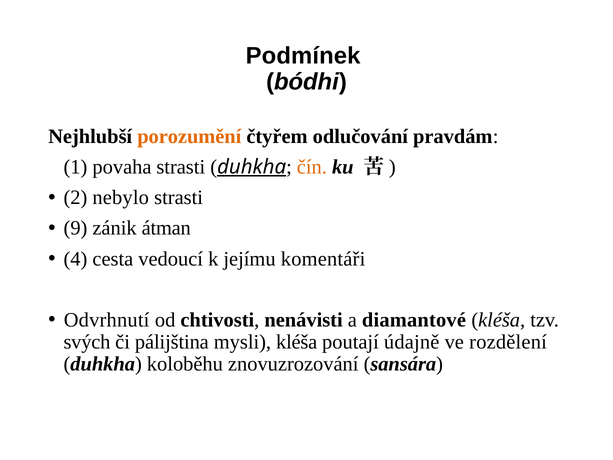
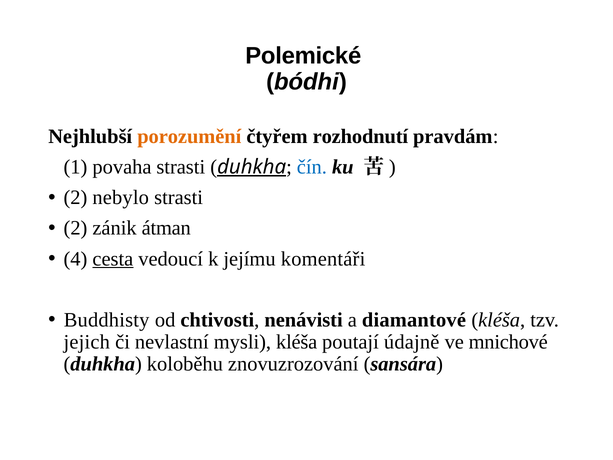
Podmínek: Podmínek -> Polemické
odlučování: odlučování -> rozhodnutí
čín colour: orange -> blue
9 at (75, 228): 9 -> 2
cesta underline: none -> present
Odvrhnutí: Odvrhnutí -> Buddhisty
svých: svých -> jejich
pálijština: pálijština -> nevlastní
rozdělení: rozdělení -> mnichové
